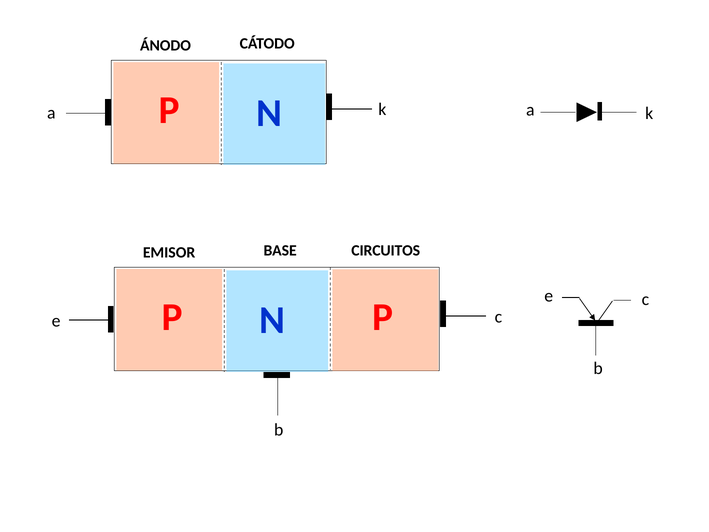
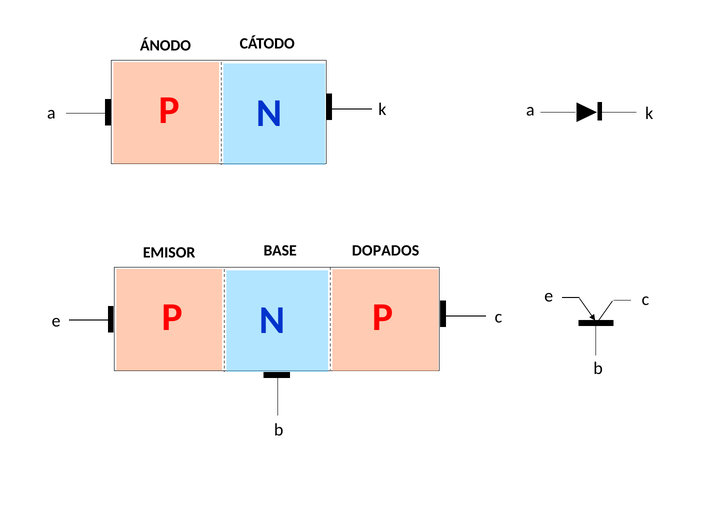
CIRCUITOS: CIRCUITOS -> DOPADOS
